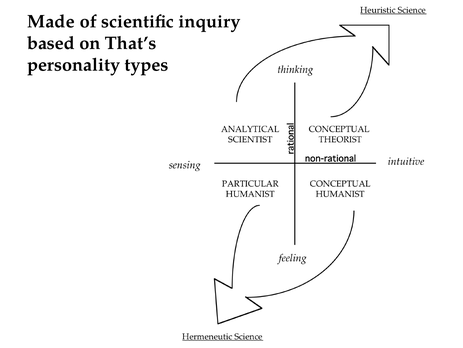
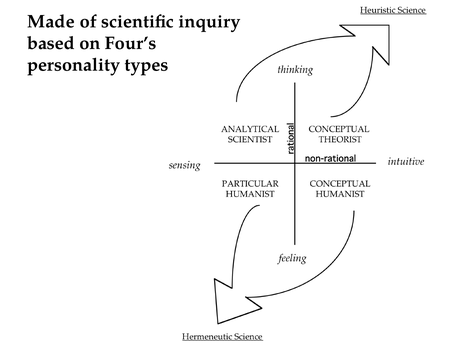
That’s: That’s -> Four’s
